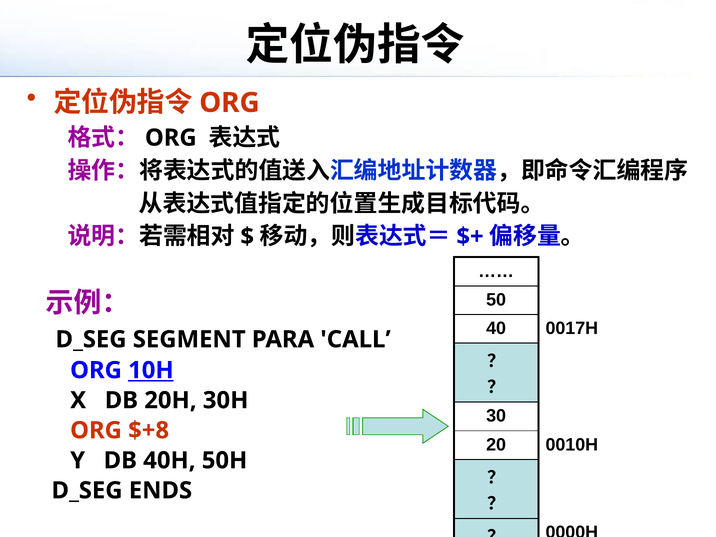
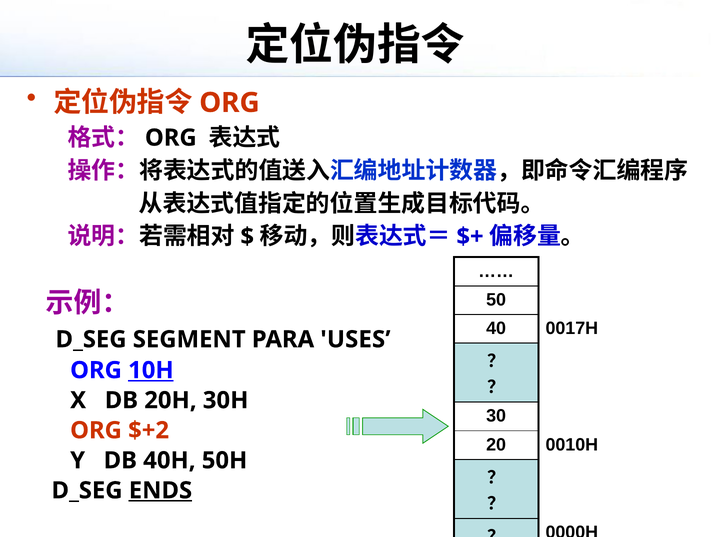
CALL: CALL -> USES
$+8: $+8 -> $+2
ENDS underline: none -> present
